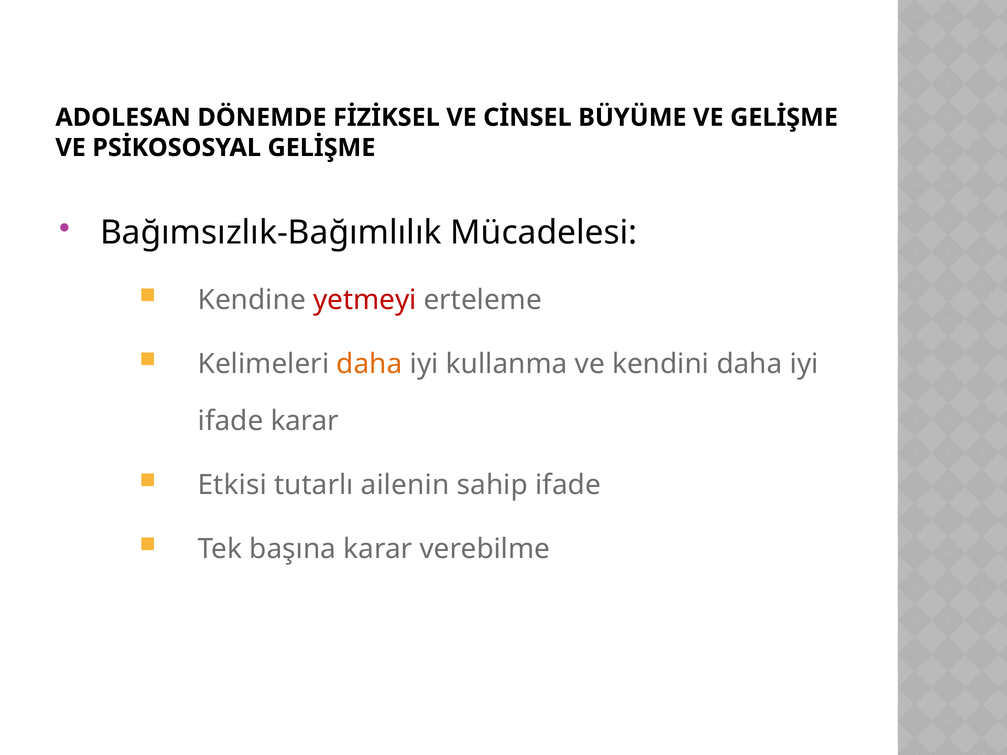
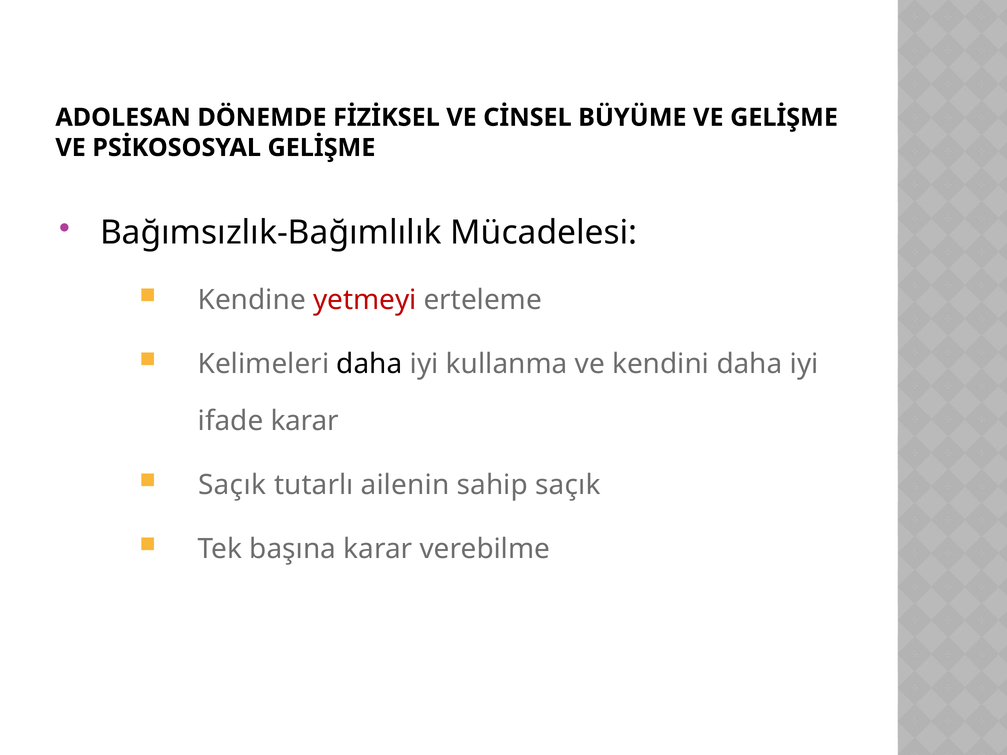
daha at (369, 364) colour: orange -> black
Etkisi at (232, 485): Etkisi -> Saçık
sahip ifade: ifade -> saçık
